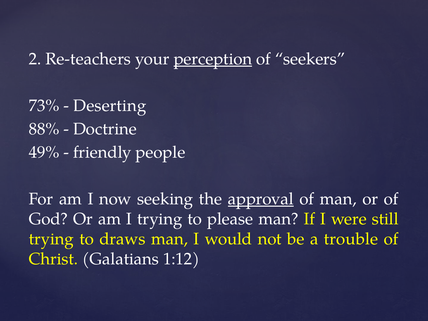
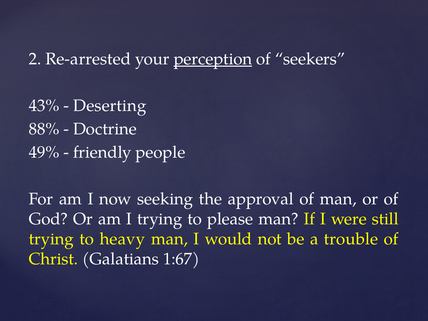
Re-teachers: Re-teachers -> Re-arrested
73%: 73% -> 43%
approval underline: present -> none
draws: draws -> heavy
1:12: 1:12 -> 1:67
